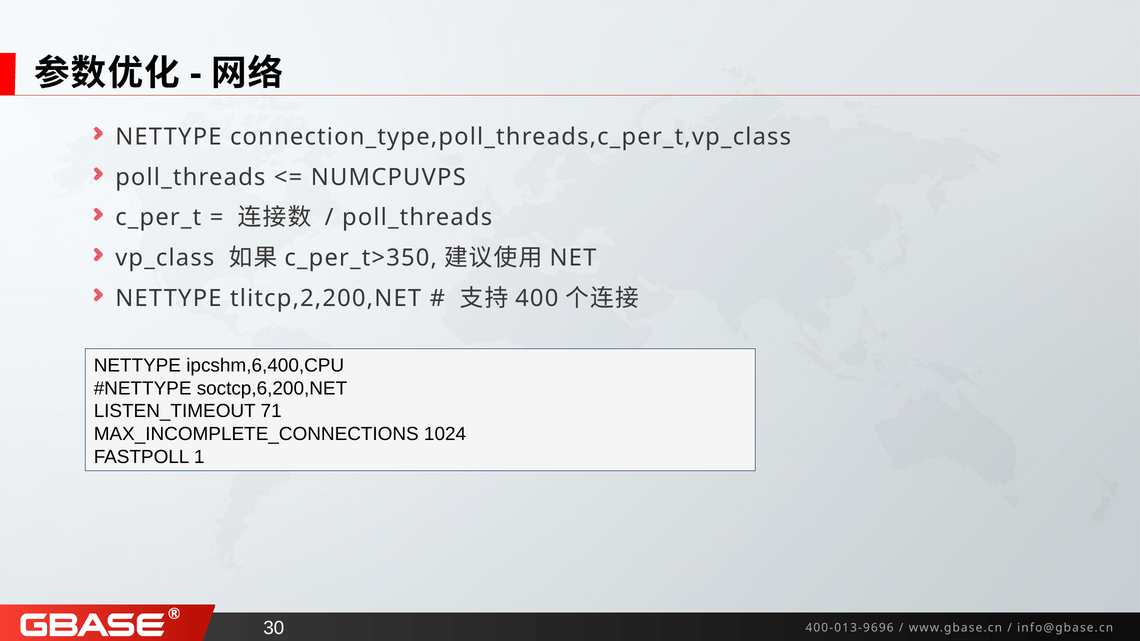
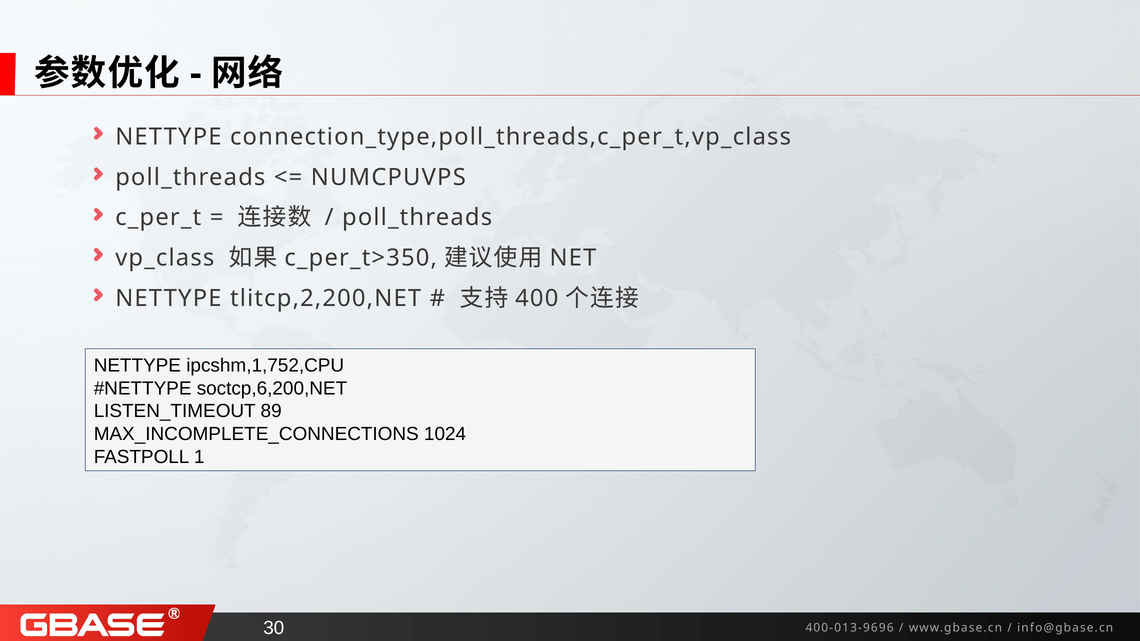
ipcshm,6,400,CPU: ipcshm,6,400,CPU -> ipcshm,1,752,CPU
71: 71 -> 89
